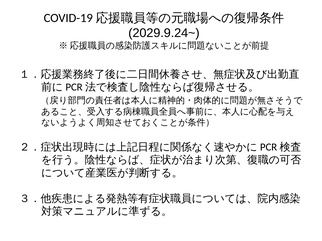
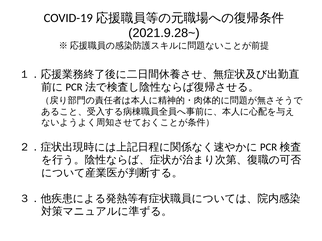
2029.9.24~: 2029.9.24~ -> 2021.9.28~
